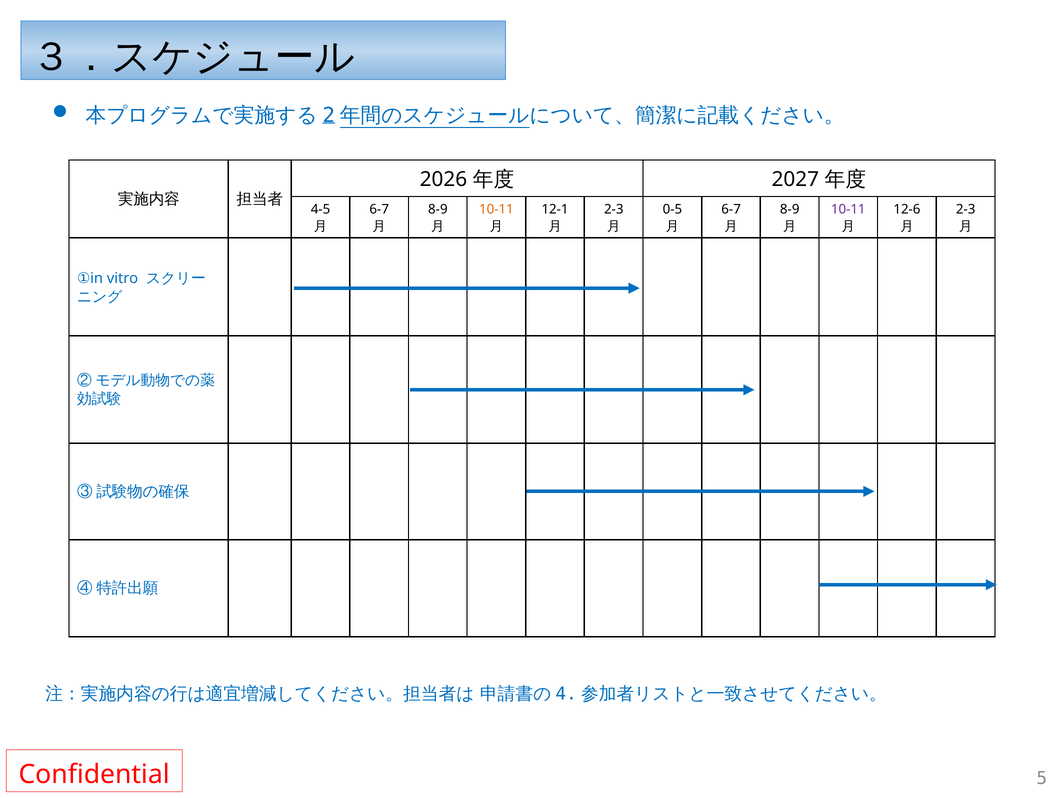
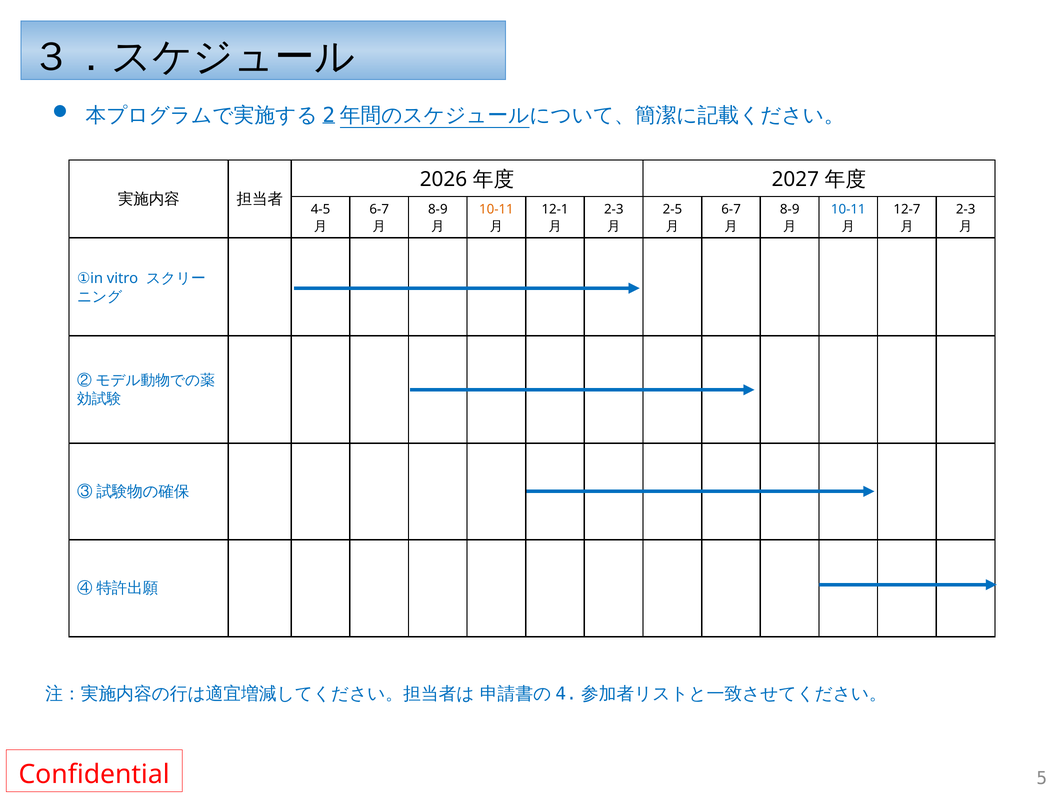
0-5: 0-5 -> 2-5
10-11 at (848, 210) colour: purple -> blue
12-6: 12-6 -> 12-7
